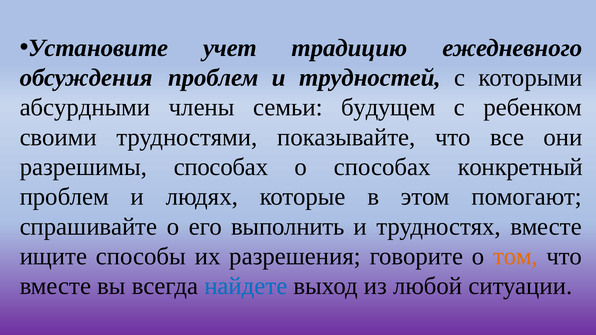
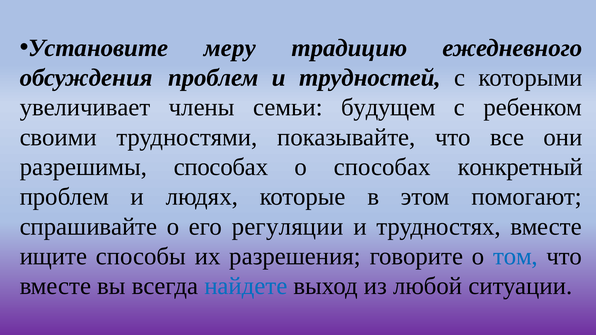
учет: учет -> меру
абсурдными: абсурдными -> увеличивает
выполнить: выполнить -> регуляции
том colour: orange -> blue
